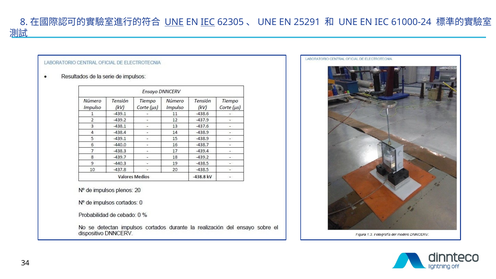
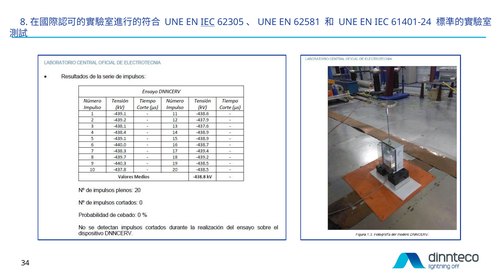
UNE at (174, 22) underline: present -> none
25291: 25291 -> 62581
61000-24: 61000-24 -> 61401-24
